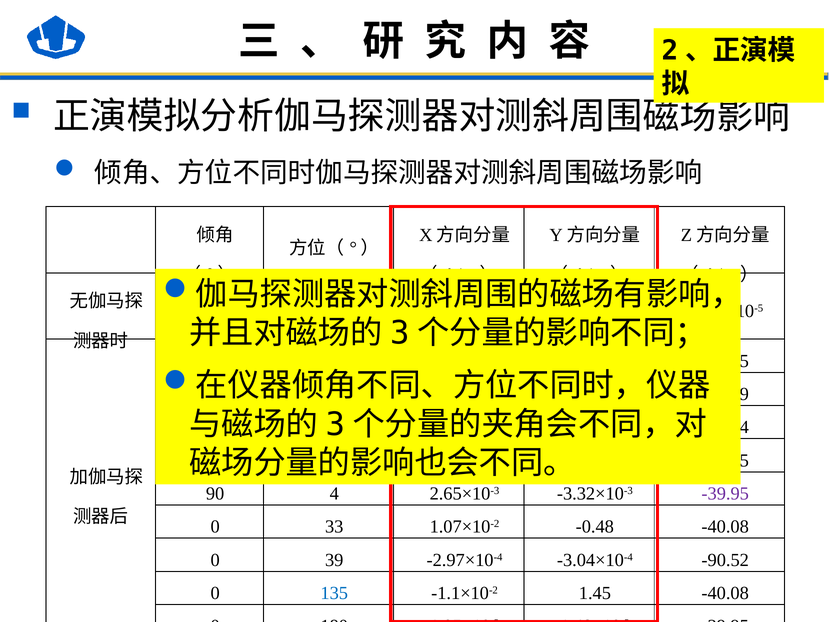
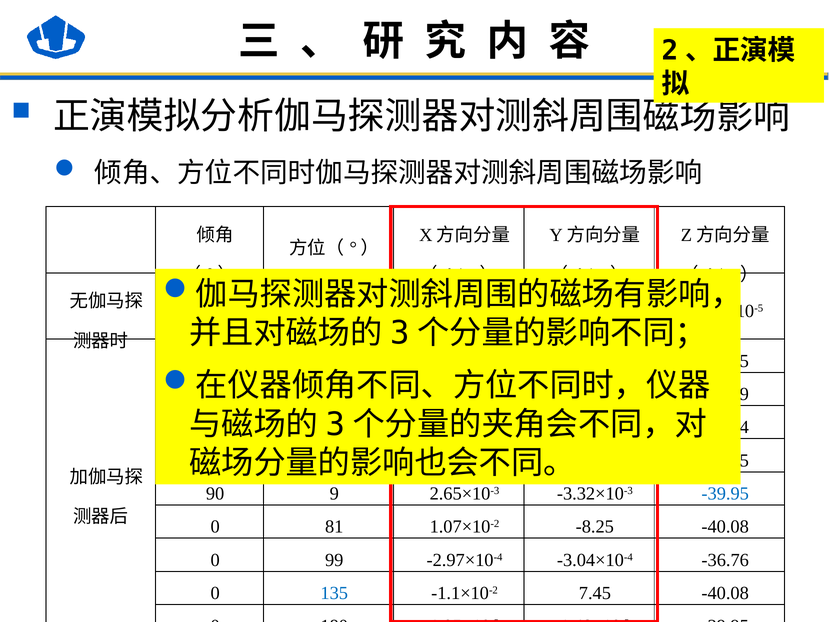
4: 4 -> 9
-39.95 at (725, 493) colour: purple -> blue
33: 33 -> 81
1.07×10-2 -0.48: -0.48 -> -8.25
39: 39 -> 99
-90.52: -90.52 -> -36.76
1.45: 1.45 -> 7.45
